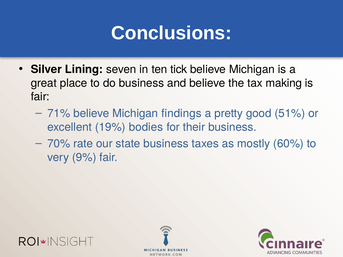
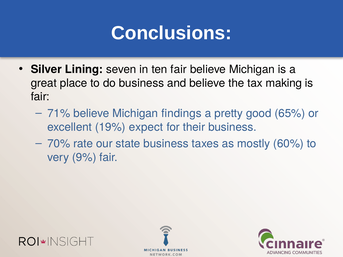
ten tick: tick -> fair
51%: 51% -> 65%
bodies: bodies -> expect
